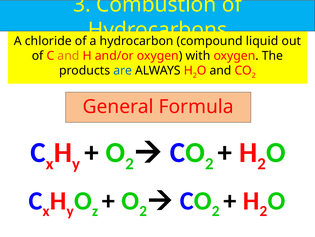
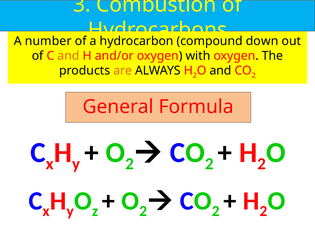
chloride: chloride -> number
liquid: liquid -> down
are colour: blue -> orange
